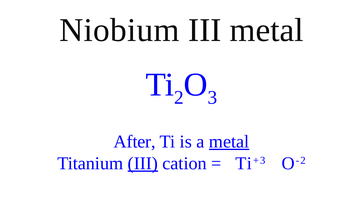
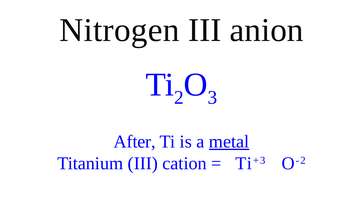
Niobium: Niobium -> Nitrogen
III metal: metal -> anion
III at (143, 164) underline: present -> none
